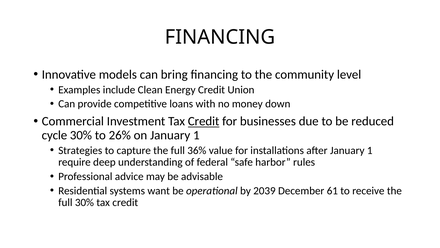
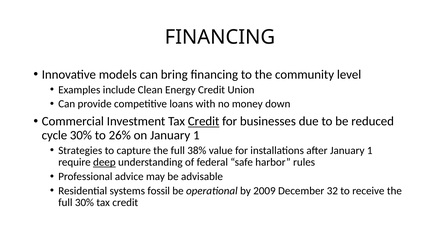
36%: 36% -> 38%
deep underline: none -> present
want: want -> fossil
2039: 2039 -> 2009
61: 61 -> 32
